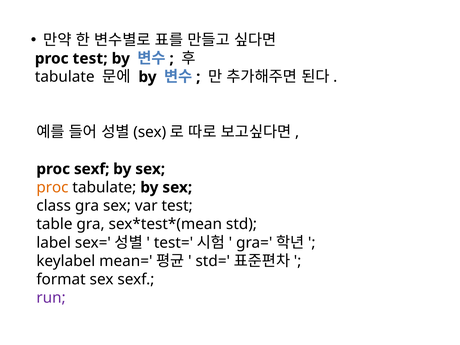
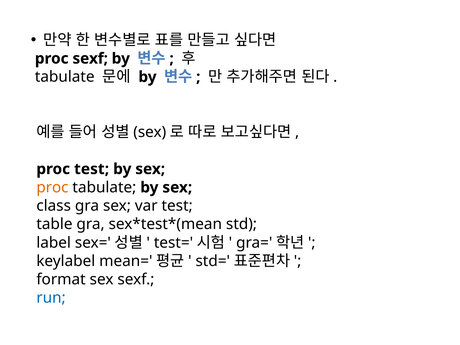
proc test: test -> sexf
proc sexf: sexf -> test
run colour: purple -> blue
